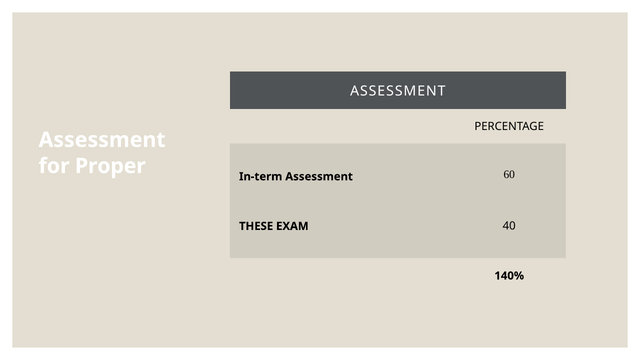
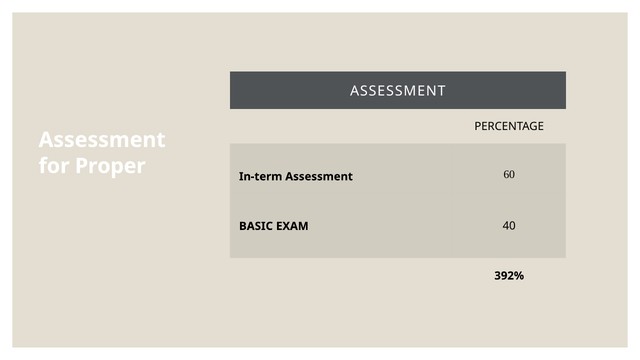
THESE: THESE -> BASIC
140%: 140% -> 392%
